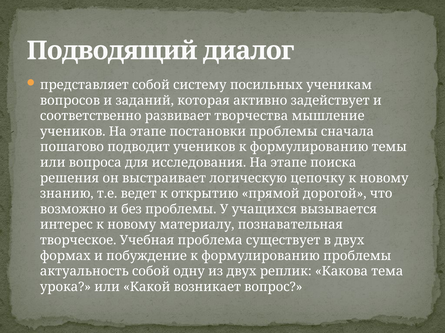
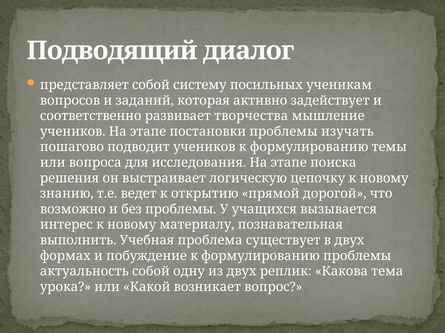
сначала: сначала -> изучать
творческое: творческое -> выполнить
